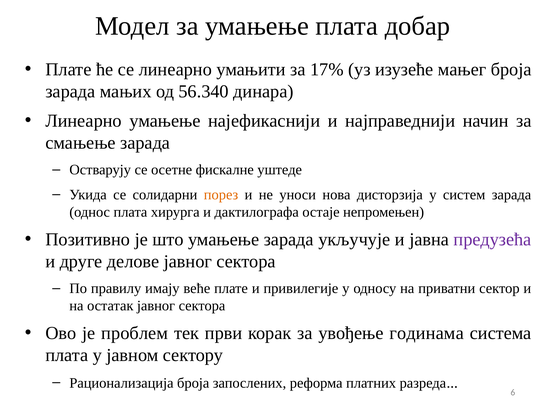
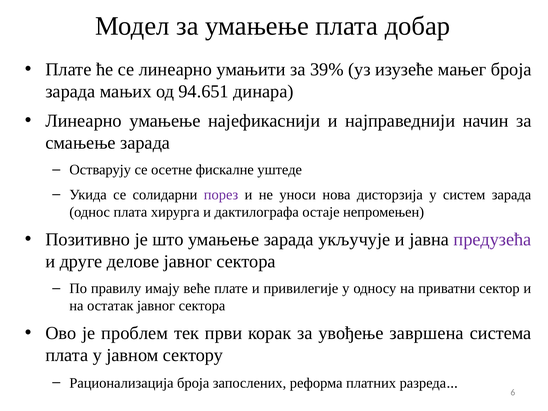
17%: 17% -> 39%
56.340: 56.340 -> 94.651
порез colour: orange -> purple
годинама: годинама -> завршена
